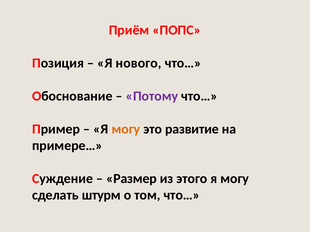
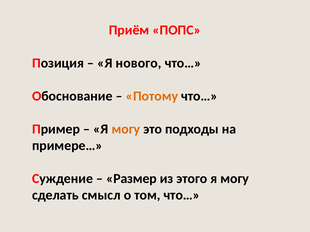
Потому colour: purple -> orange
развитие: развитие -> подходы
штурм: штурм -> смысл
